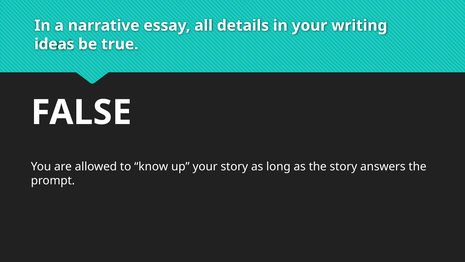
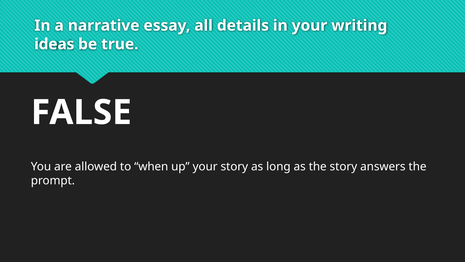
know: know -> when
